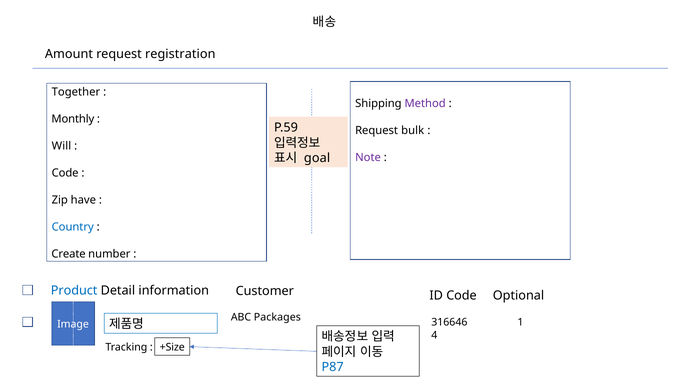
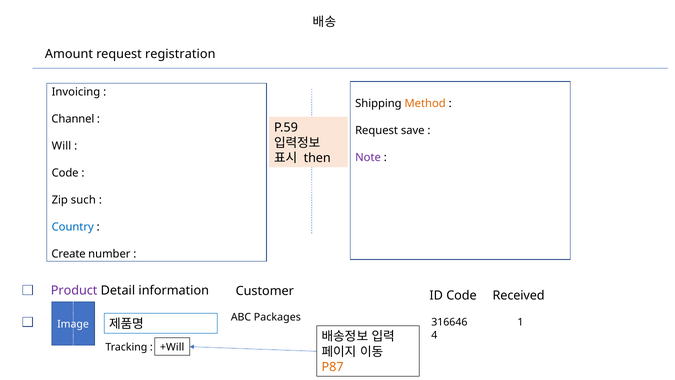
Together: Together -> Invoicing
Method colour: purple -> orange
Monthly: Monthly -> Channel
bulk: bulk -> save
goal: goal -> then
have: have -> such
Product colour: blue -> purple
Optional: Optional -> Received
+Size: +Size -> +Will
P87 colour: blue -> orange
